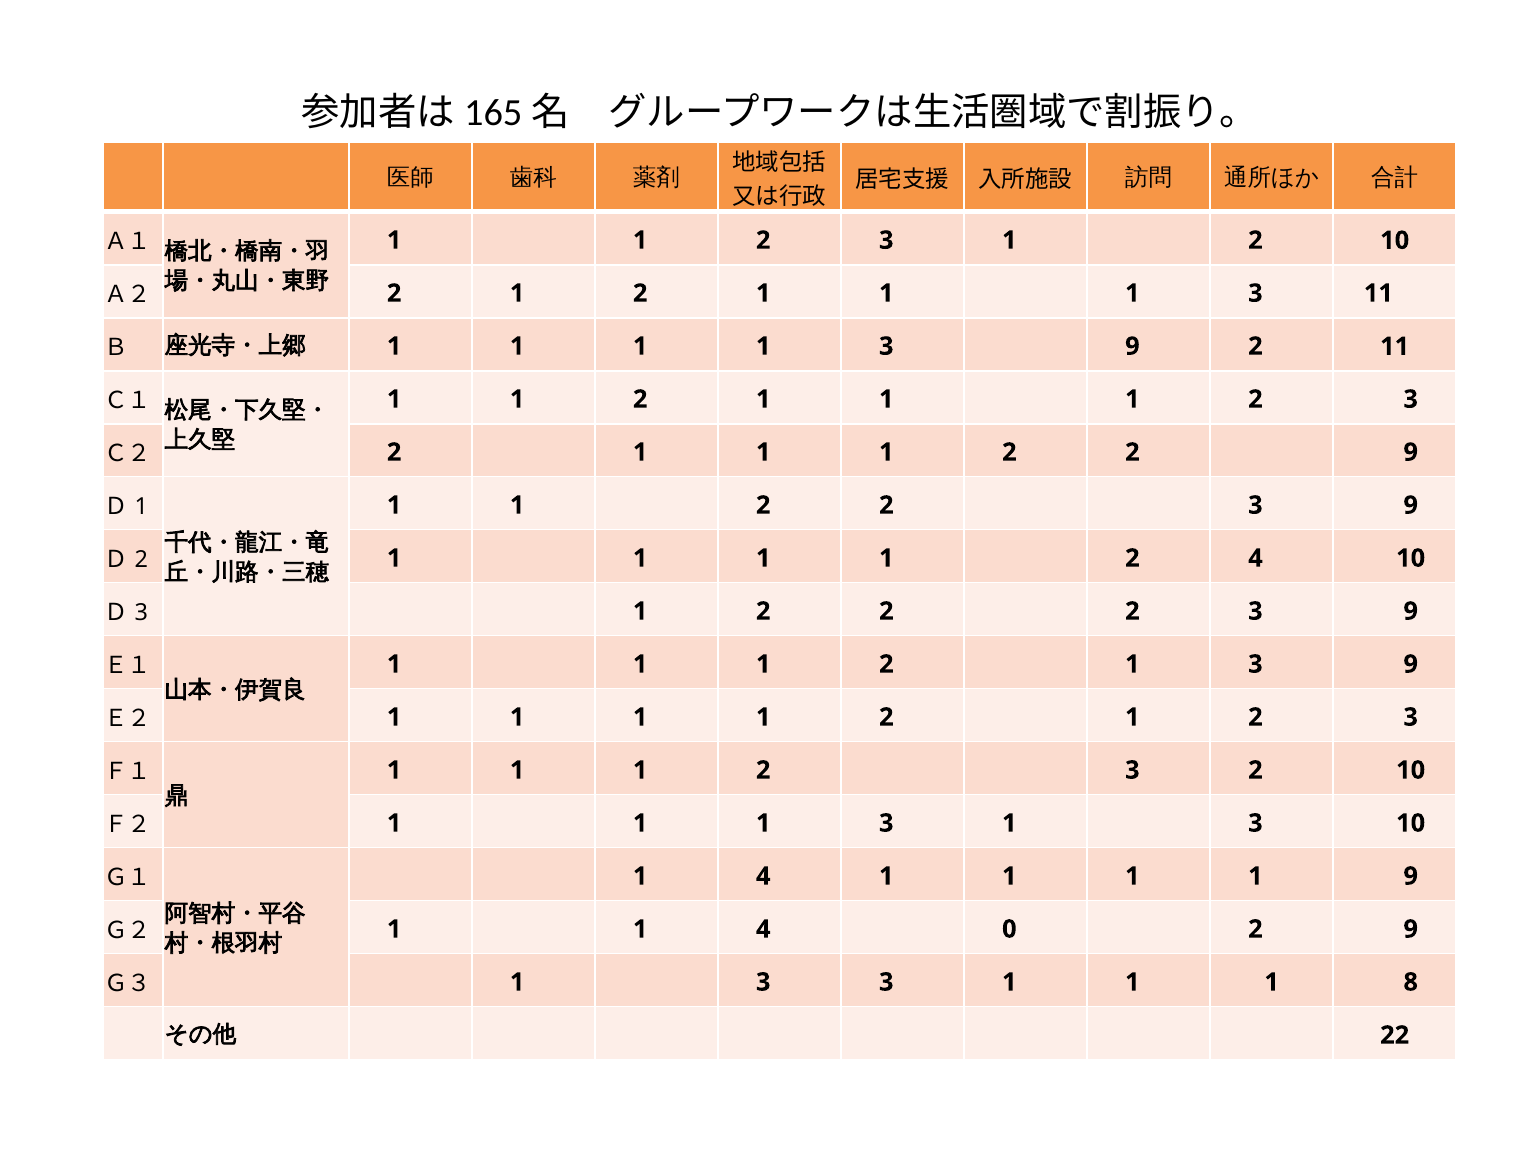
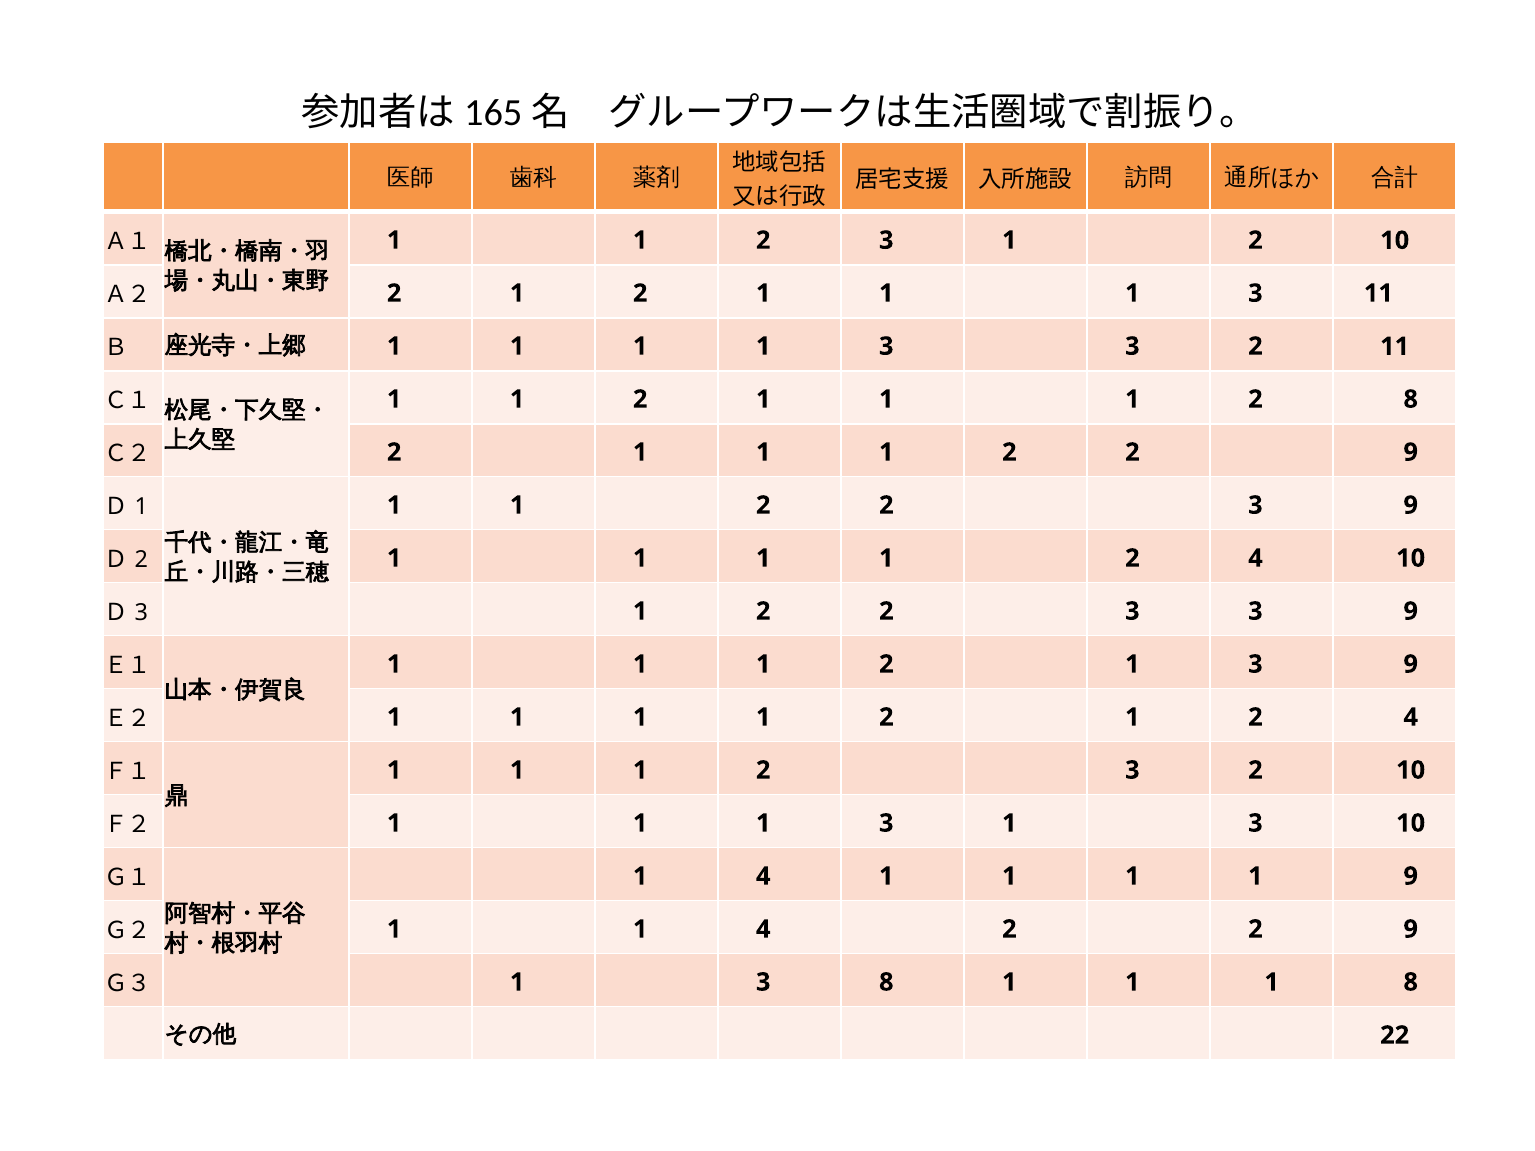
1 1 3 9: 9 -> 3
3 at (1411, 399): 3 -> 8
2 at (1132, 611): 2 -> 3
2 1 2 3: 3 -> 4
4 0: 0 -> 2
3 3: 3 -> 8
